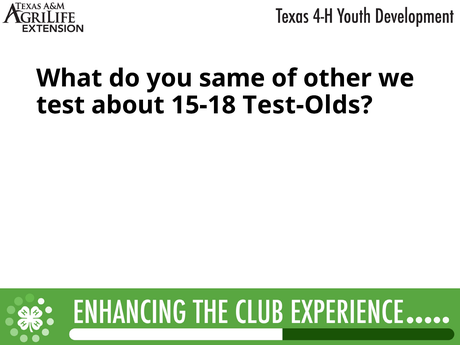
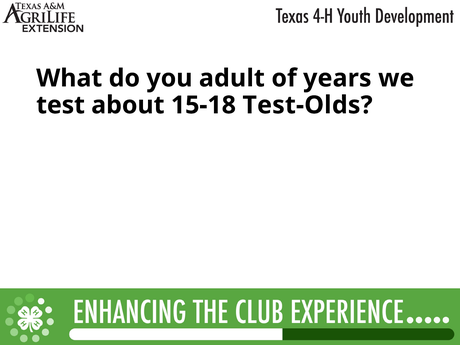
same: same -> adult
other: other -> years
